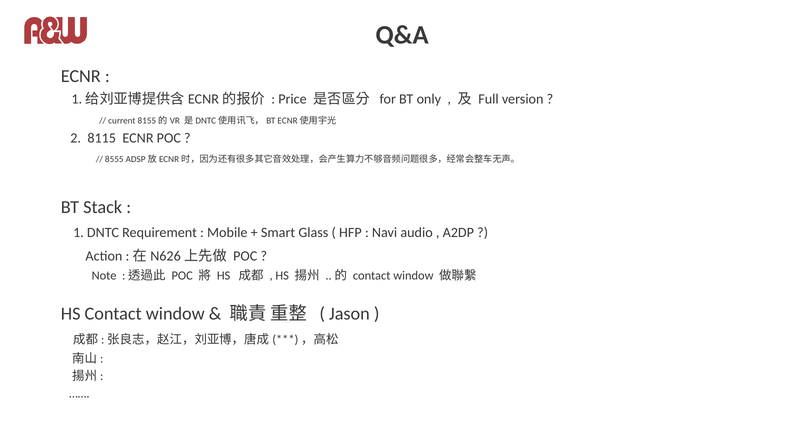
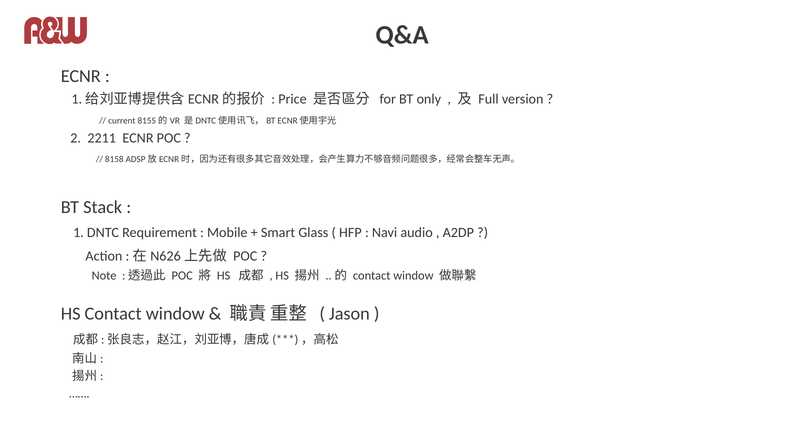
8115: 8115 -> 2211
8555: 8555 -> 8158
